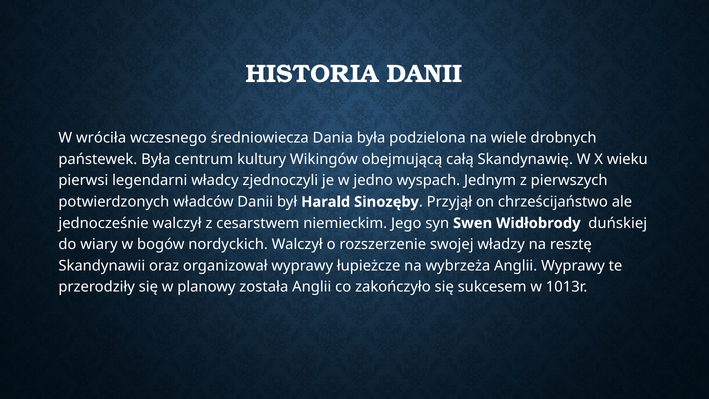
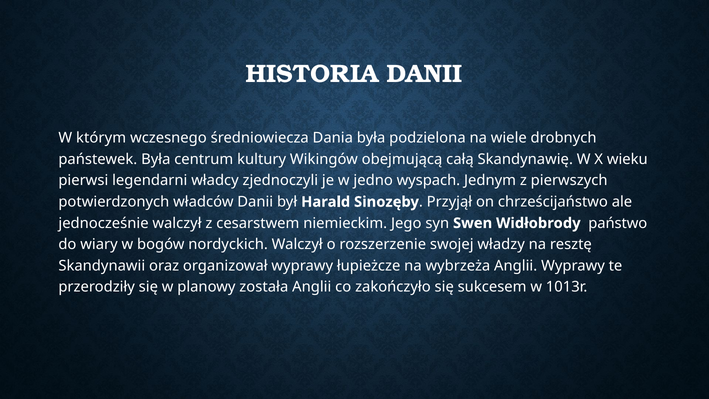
wróciła: wróciła -> którym
duńskiej: duńskiej -> państwo
